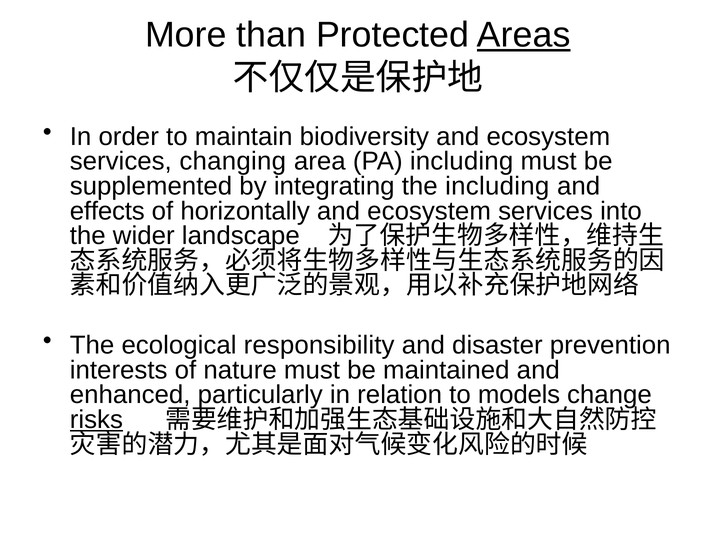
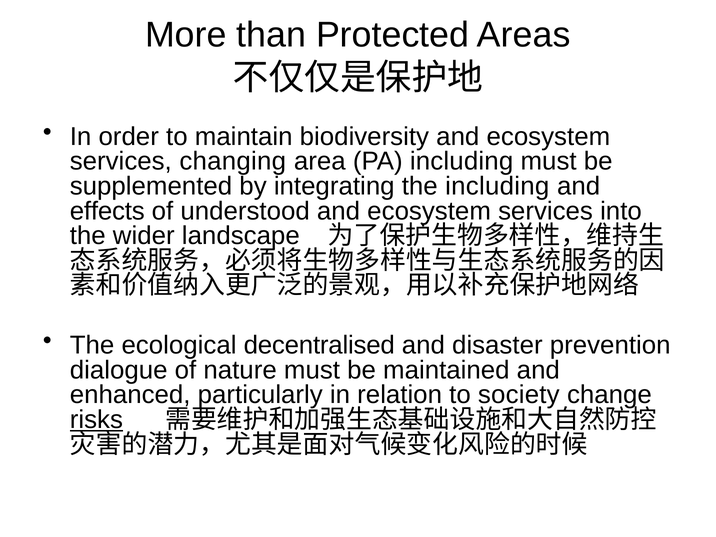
Areas underline: present -> none
horizontally: horizontally -> understood
responsibility: responsibility -> decentralised
interests: interests -> dialogue
models: models -> society
